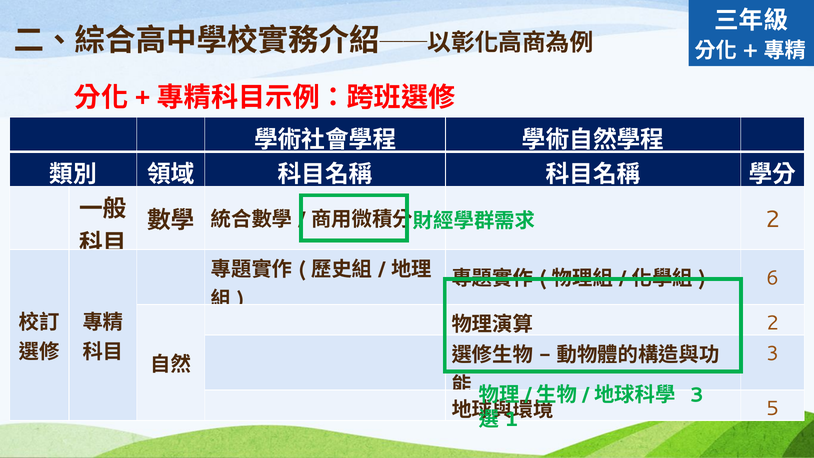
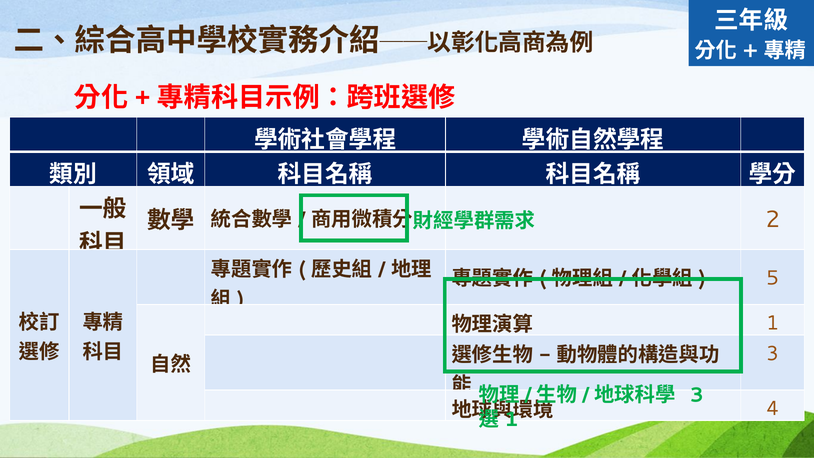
6: 6 -> 5
2 at (773, 323): 2 -> 1
5: 5 -> 4
